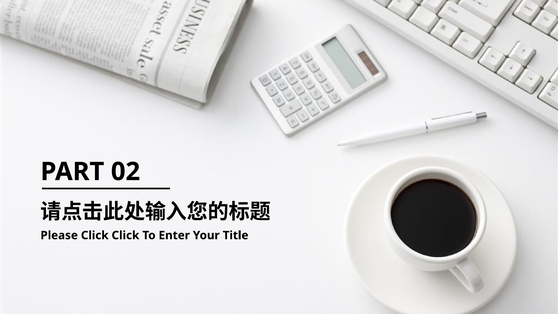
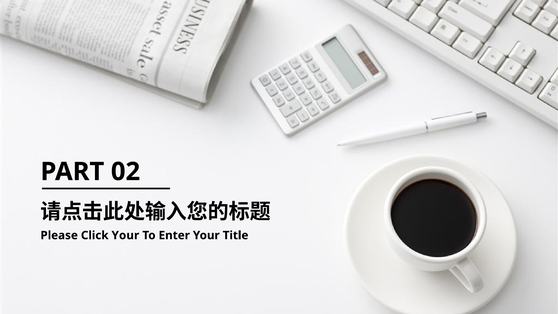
Click Click: Click -> Your
